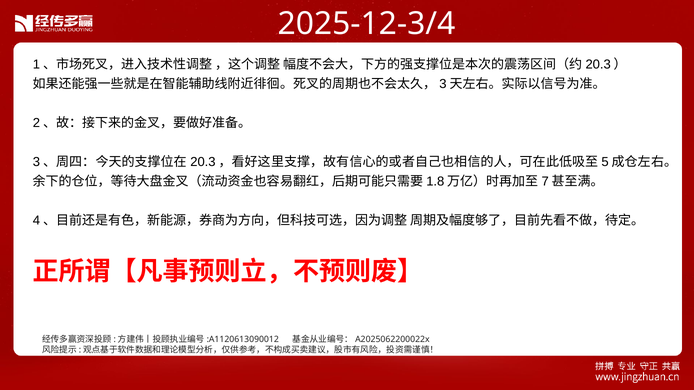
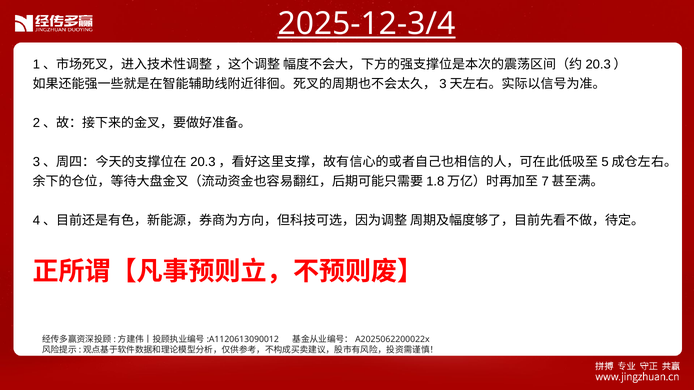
2025-12-3/4 underline: none -> present
